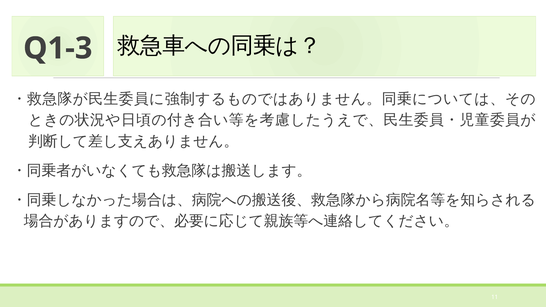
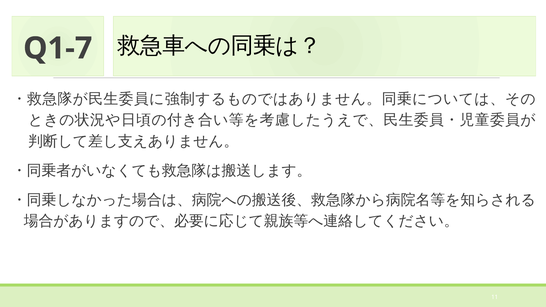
Q1-3: Q1-3 -> Q1-7
